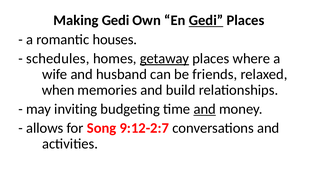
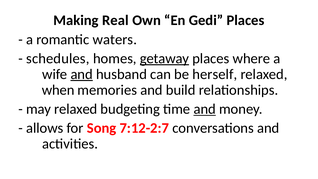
Making Gedi: Gedi -> Real
Gedi at (206, 20) underline: present -> none
houses: houses -> waters
and at (82, 74) underline: none -> present
friends: friends -> herself
may inviting: inviting -> relaxed
9:12-2:7: 9:12-2:7 -> 7:12-2:7
